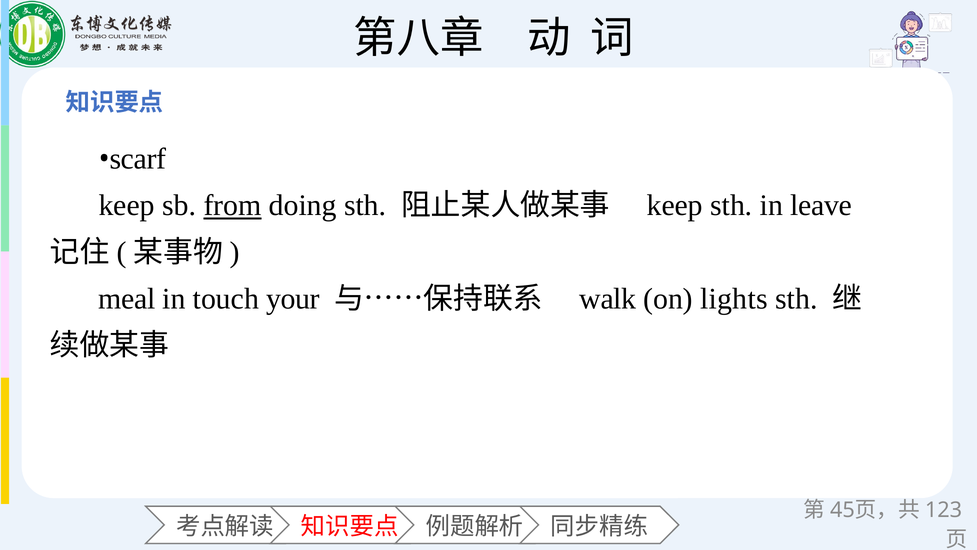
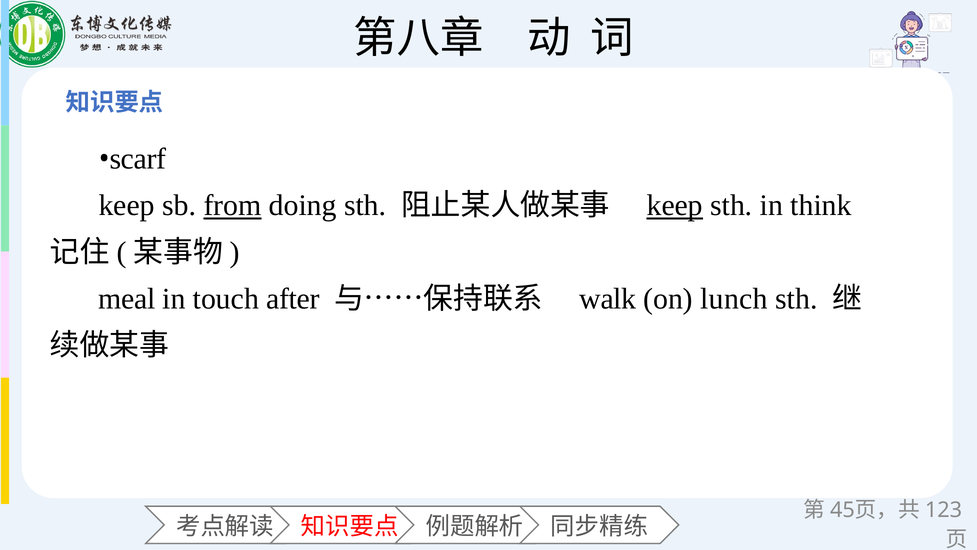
keep at (675, 205) underline: none -> present
leave: leave -> think
your: your -> after
lights: lights -> lunch
